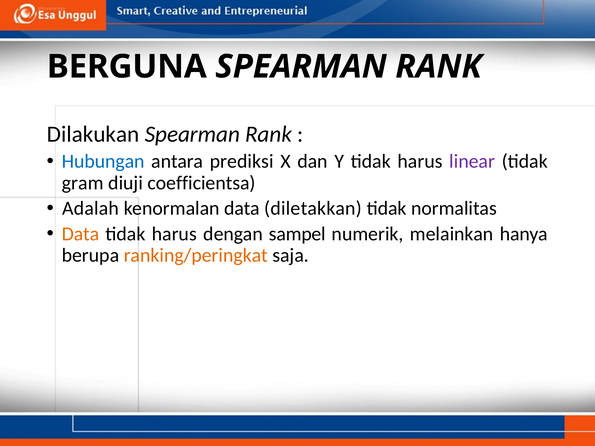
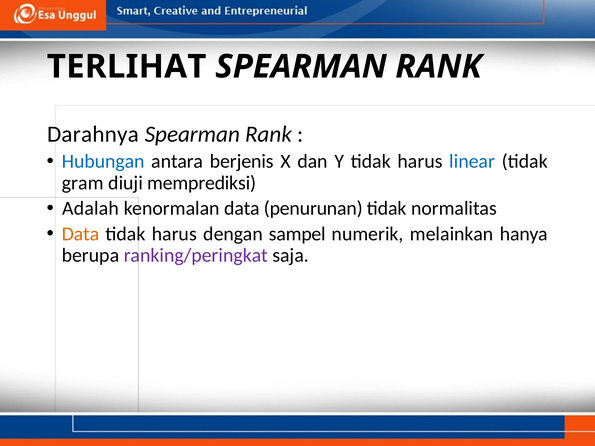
BERGUNA: BERGUNA -> TERLIHAT
Dilakukan: Dilakukan -> Darahnya
prediksi: prediksi -> berjenis
linear colour: purple -> blue
coefficientsa: coefficientsa -> memprediksi
diletakkan: diletakkan -> penurunan
ranking/peringkat colour: orange -> purple
